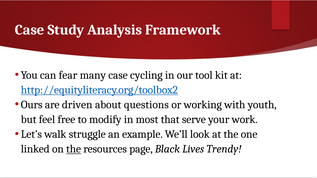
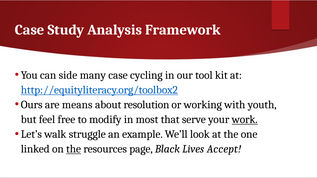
fear: fear -> side
driven: driven -> means
questions: questions -> resolution
work underline: none -> present
Trendy: Trendy -> Accept
